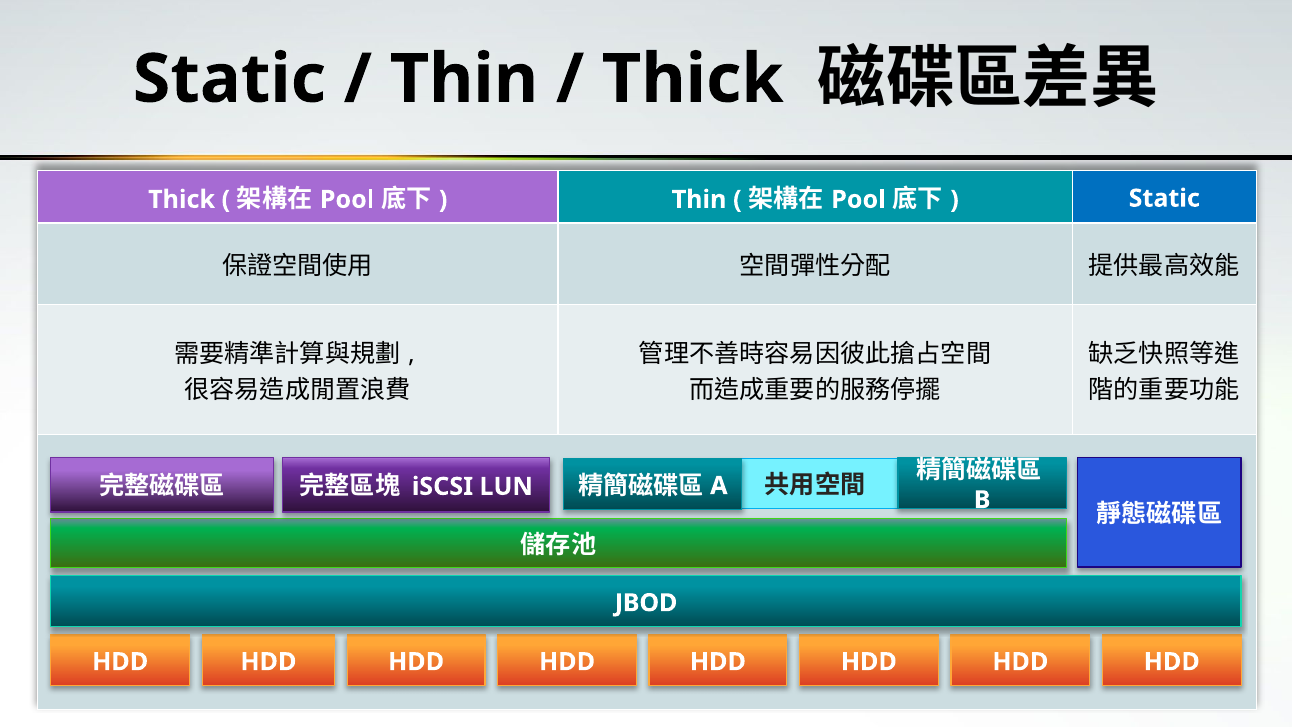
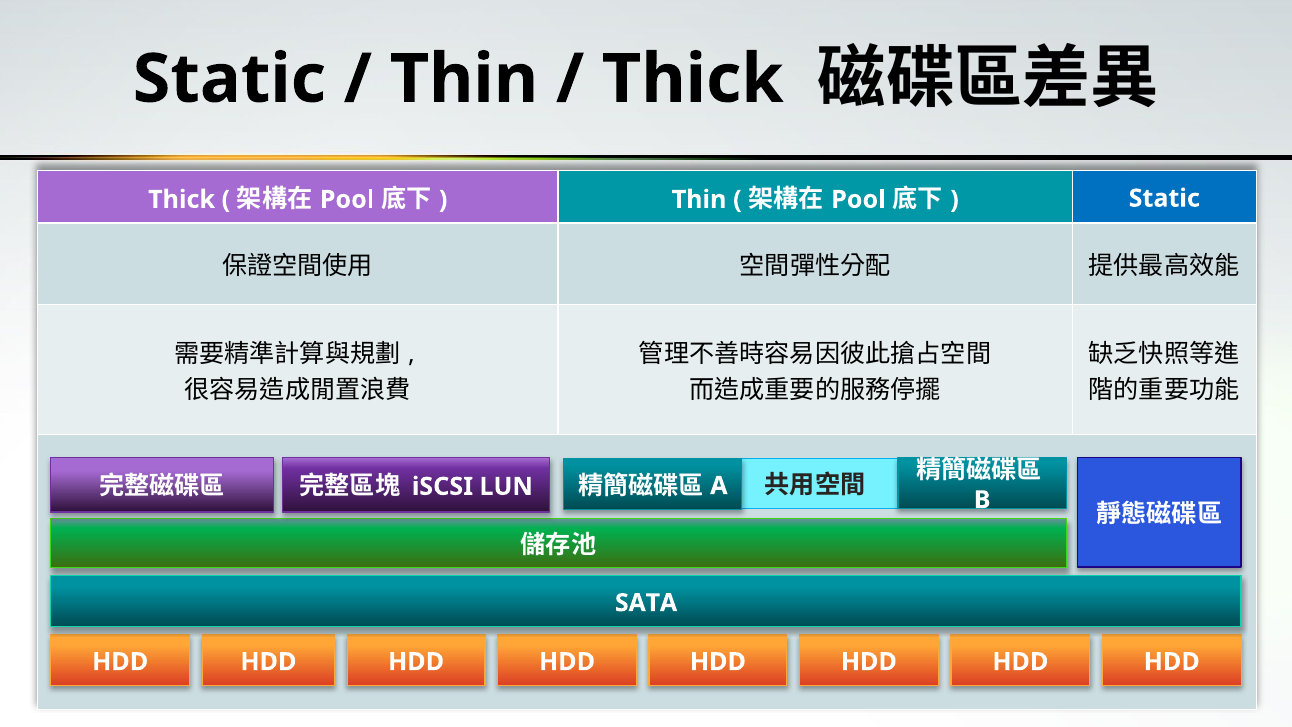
JBOD: JBOD -> SATA
